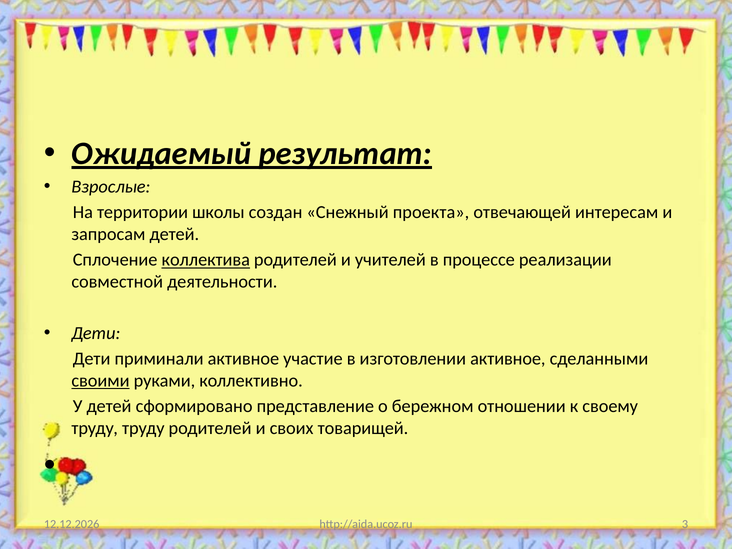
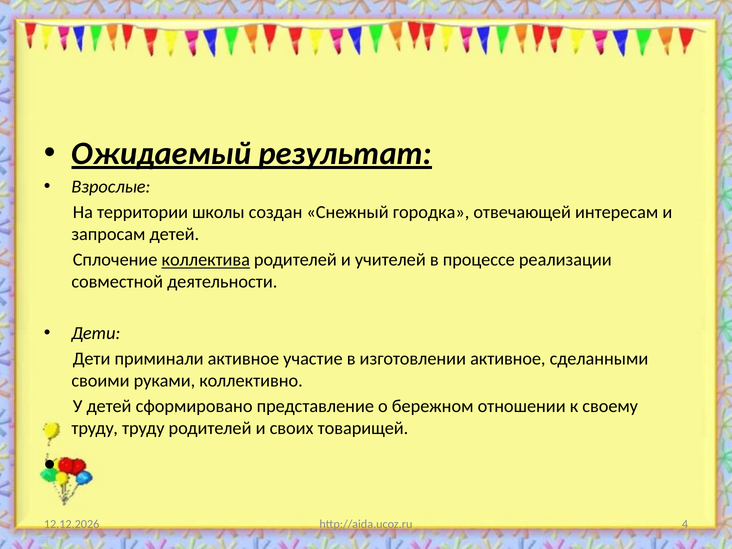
проекта: проекта -> городка
своими underline: present -> none
3: 3 -> 4
